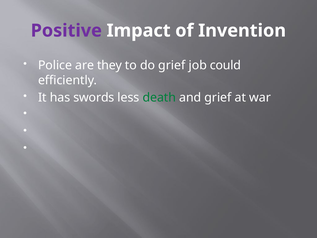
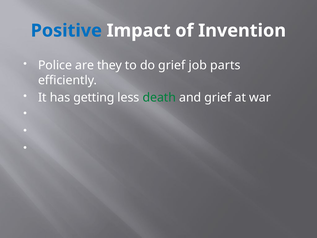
Positive colour: purple -> blue
could: could -> parts
swords: swords -> getting
